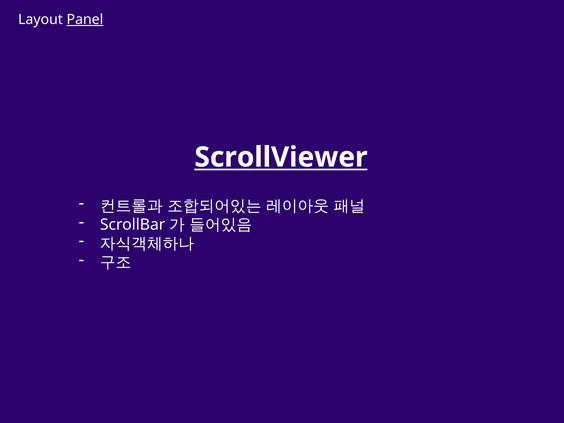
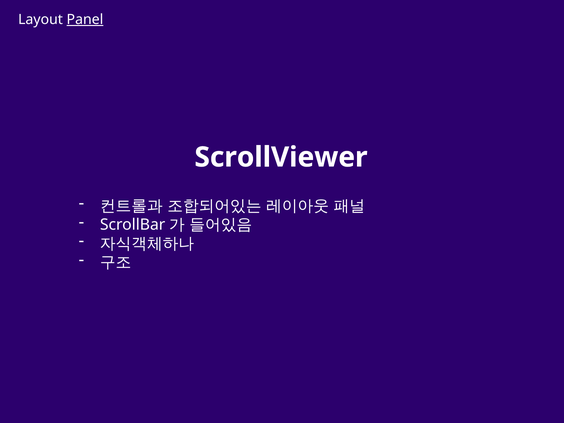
ScrollViewer underline: present -> none
